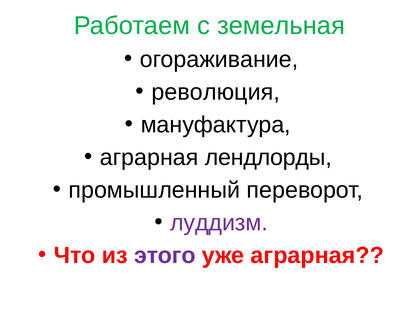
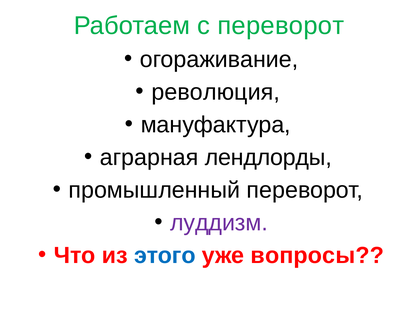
с земельная: земельная -> переворот
этого colour: purple -> blue
уже аграрная: аграрная -> вопросы
